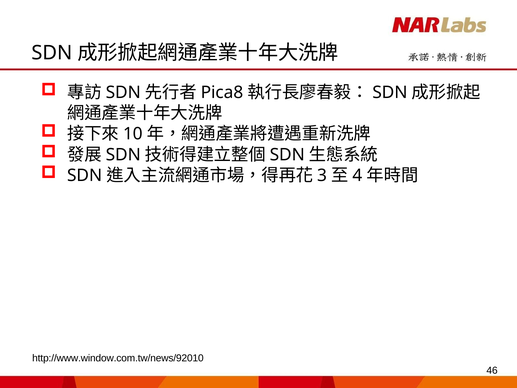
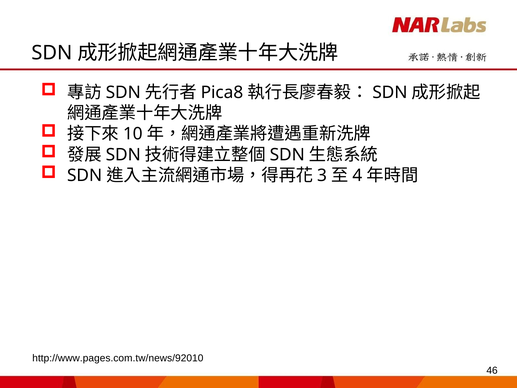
http://www.window.com.tw/news/92010: http://www.window.com.tw/news/92010 -> http://www.pages.com.tw/news/92010
